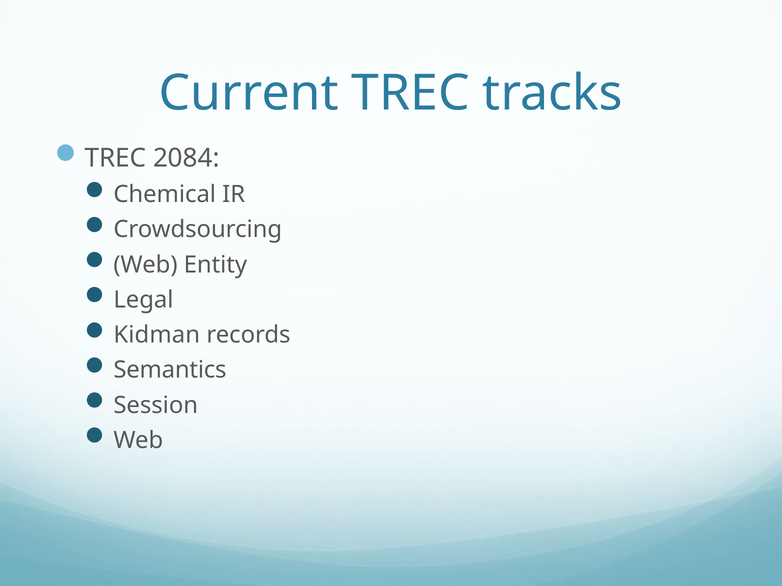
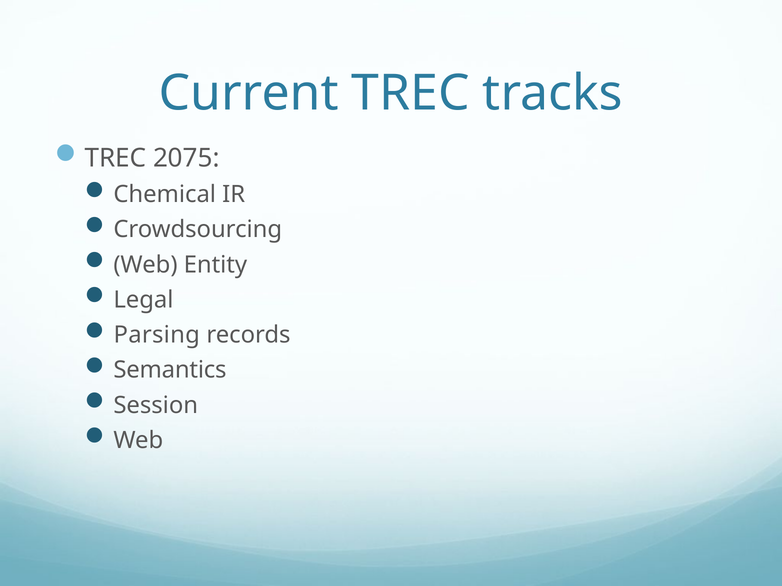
2084: 2084 -> 2075
Kidman: Kidman -> Parsing
